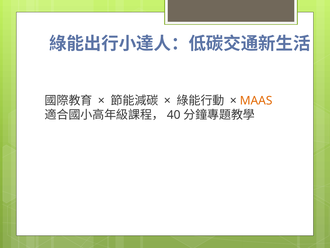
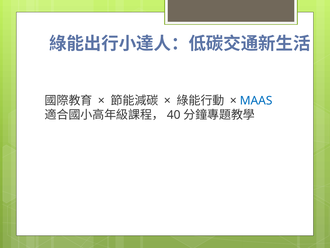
MAAS colour: orange -> blue
